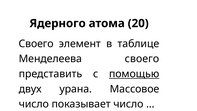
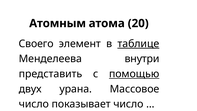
Ядерного: Ядерного -> Атомным
таблице underline: none -> present
Менделеева своего: своего -> внутри
